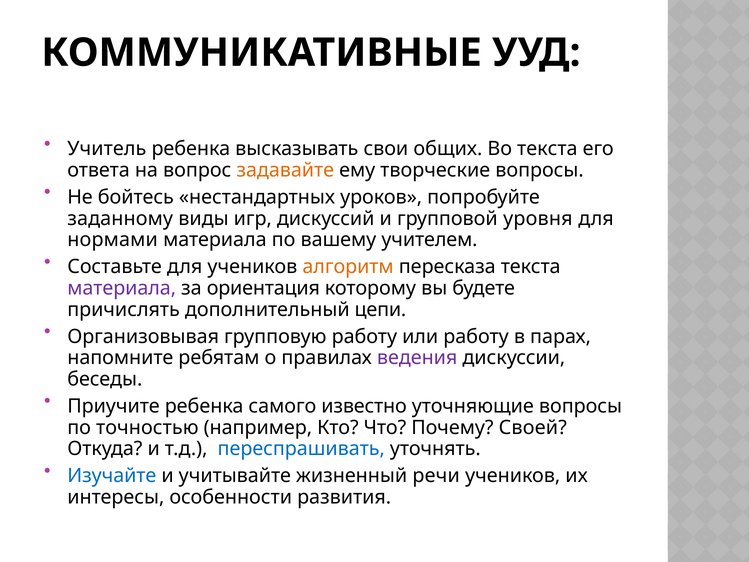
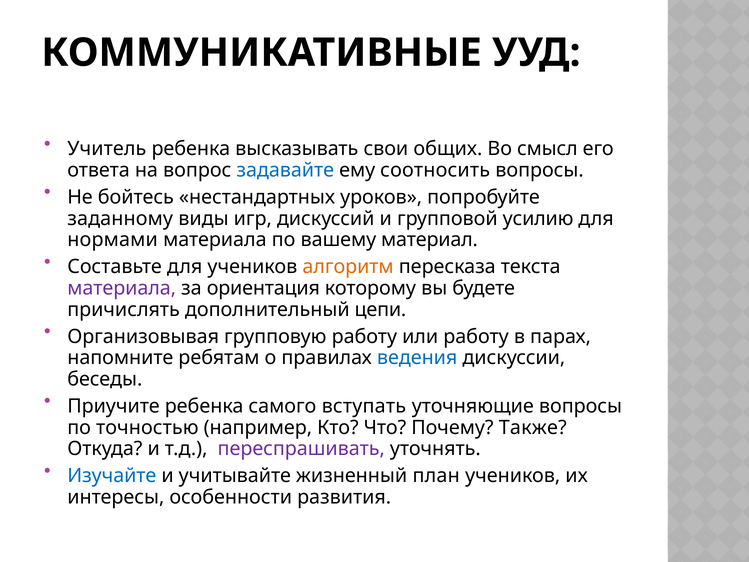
Во текста: текста -> смысл
задавайте colour: orange -> blue
творческие: творческие -> соотносить
уровня: уровня -> усилию
учителем: учителем -> материал
ведения colour: purple -> blue
известно: известно -> вступать
Своей: Своей -> Также
переспрашивать colour: blue -> purple
речи: речи -> план
